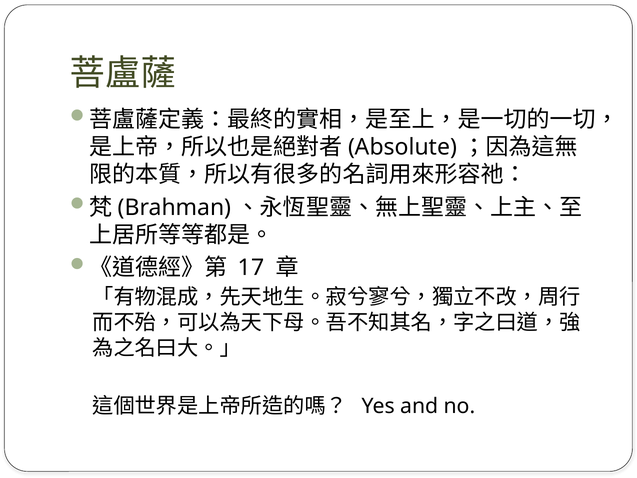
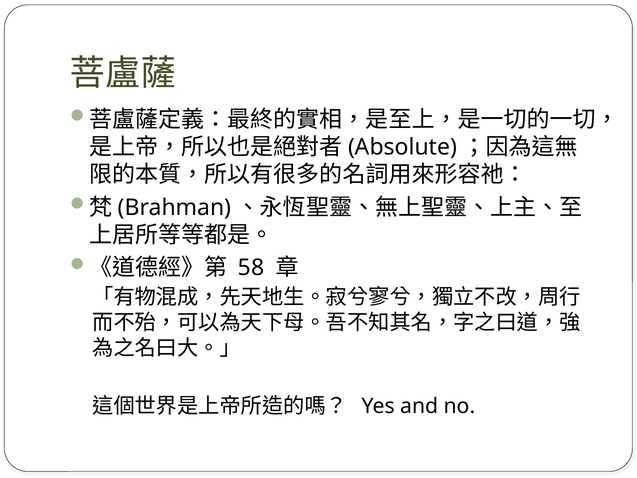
17: 17 -> 58
